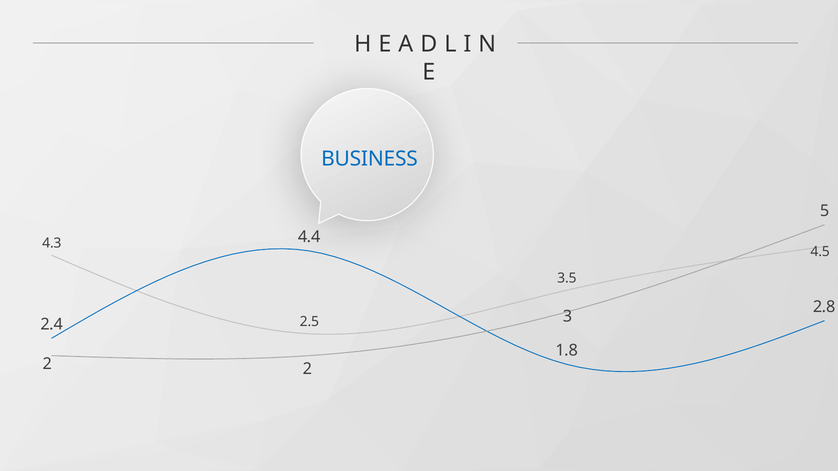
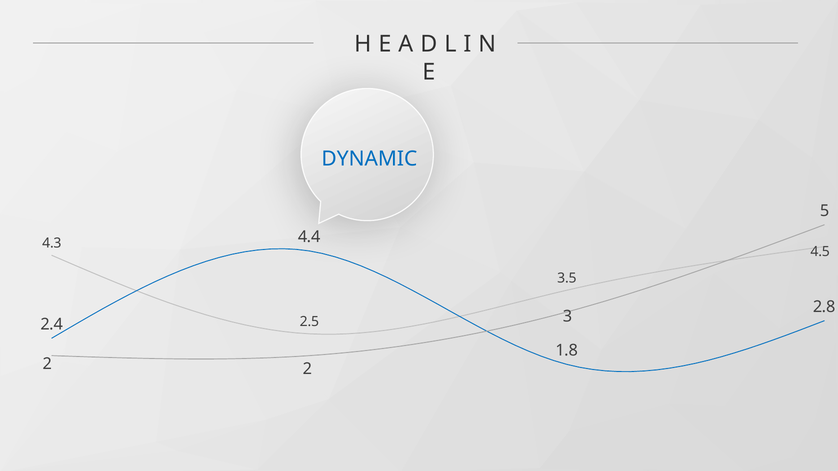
BUSINESS: BUSINESS -> DYNAMIC
